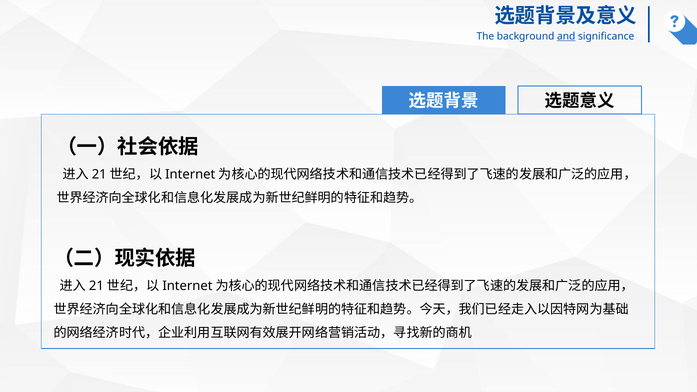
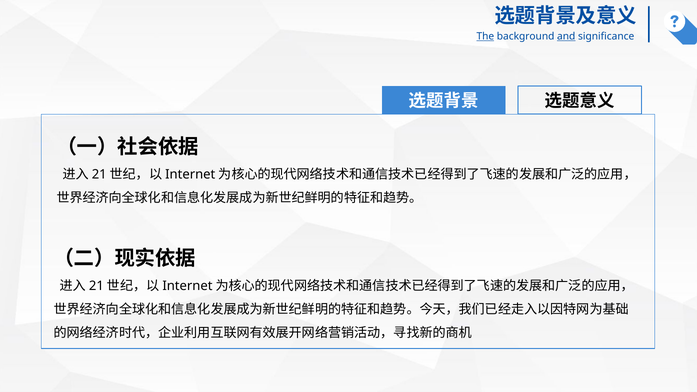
The underline: none -> present
